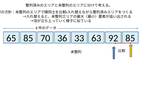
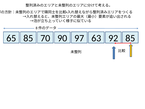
36: 36 -> 90
33: 33 -> 97
